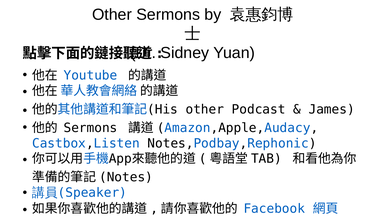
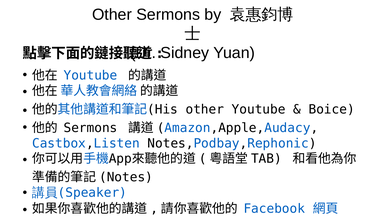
other Podcast: Podcast -> Youtube
James: James -> Boice
